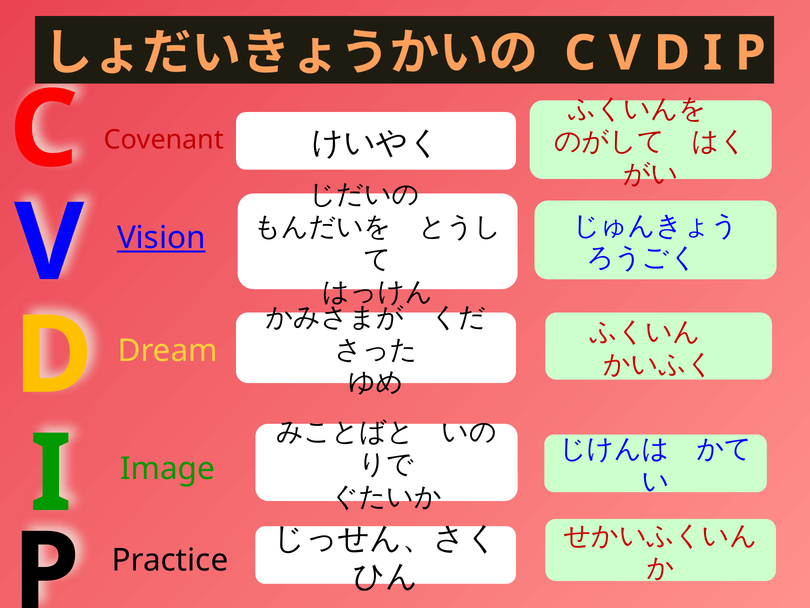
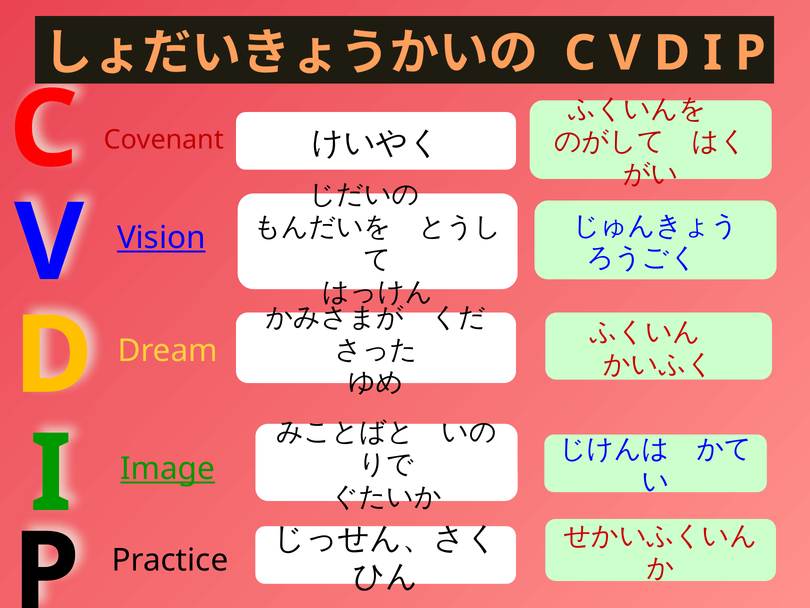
Image underline: none -> present
